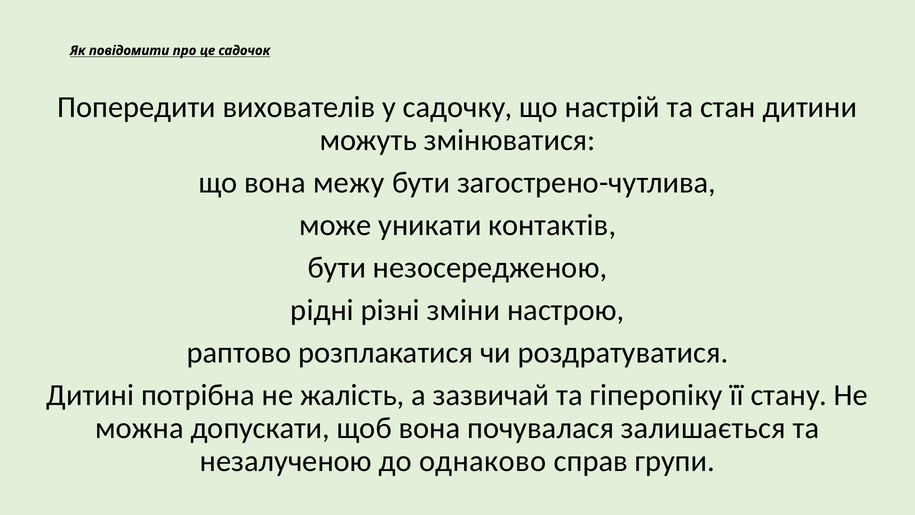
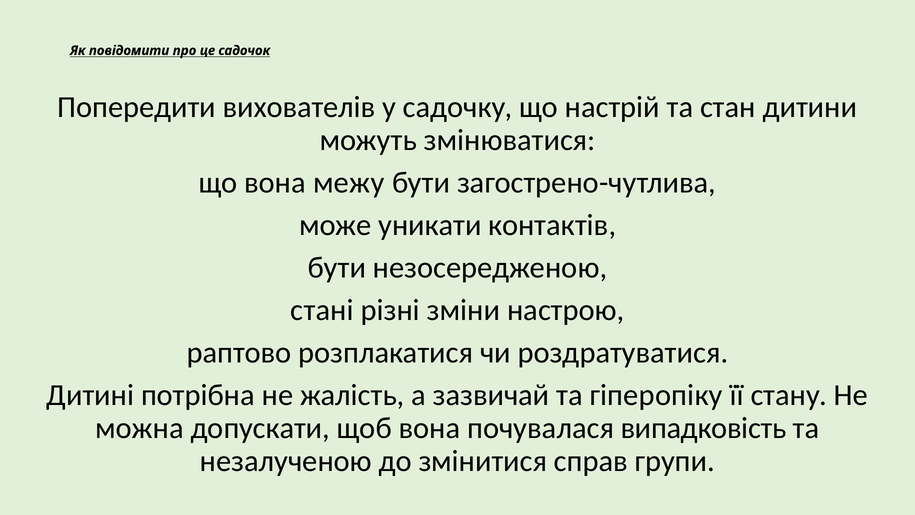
рідні: рідні -> стані
залишається: залишається -> випадковість
однаково: однаково -> змінитися
